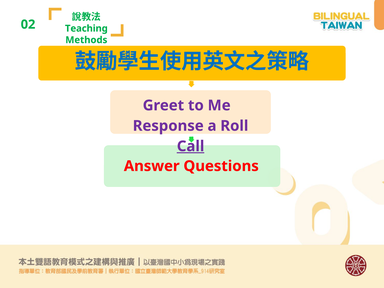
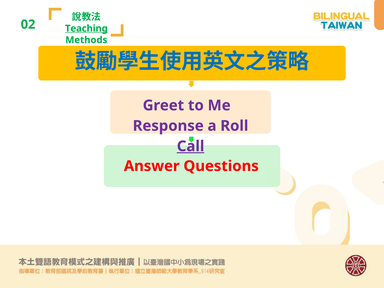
Teaching underline: none -> present
